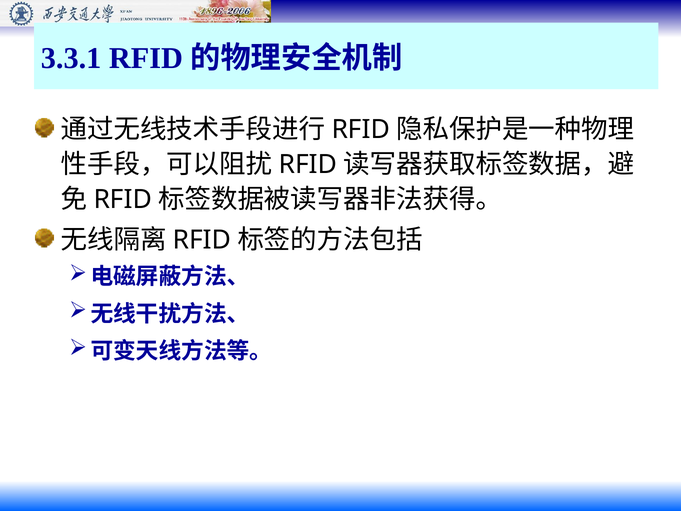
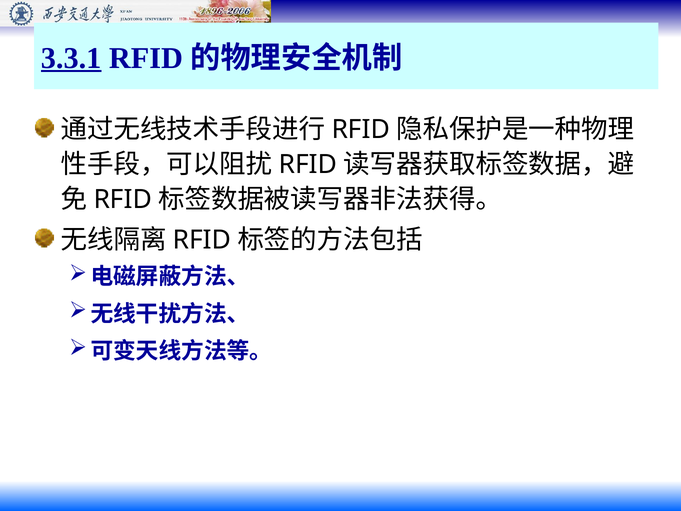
3.3.1 underline: none -> present
